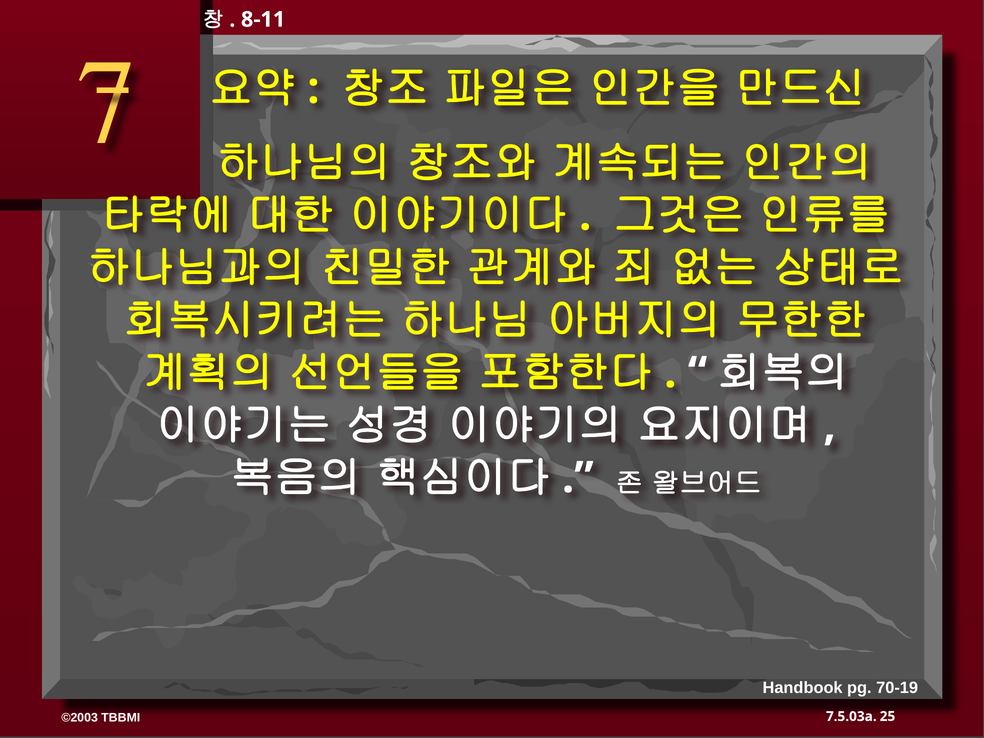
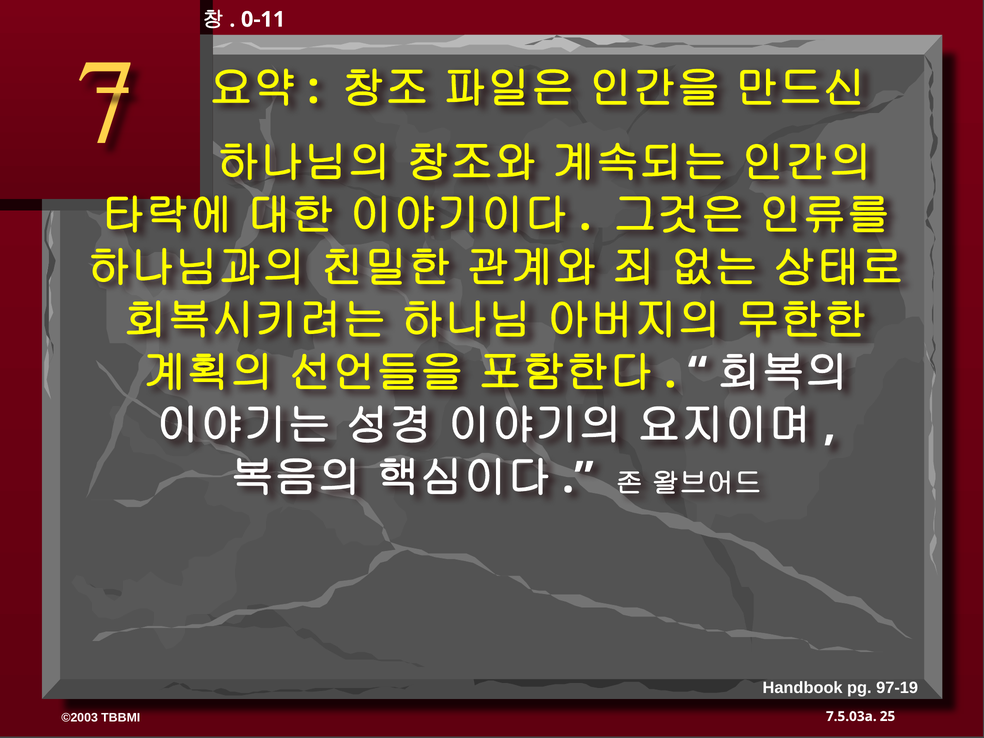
8-11: 8-11 -> 0-11
70-19: 70-19 -> 97-19
